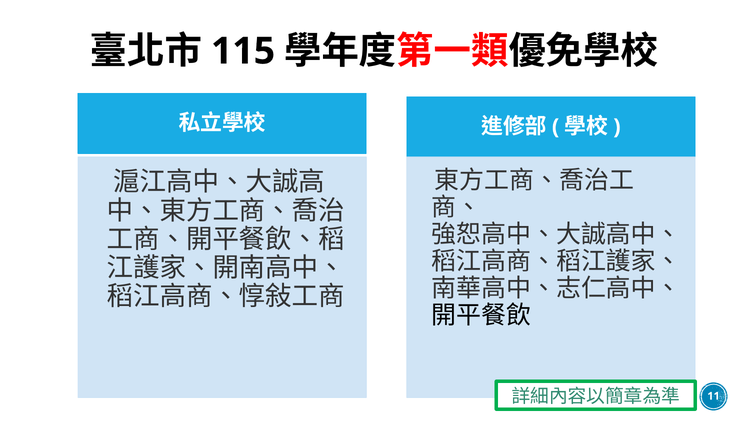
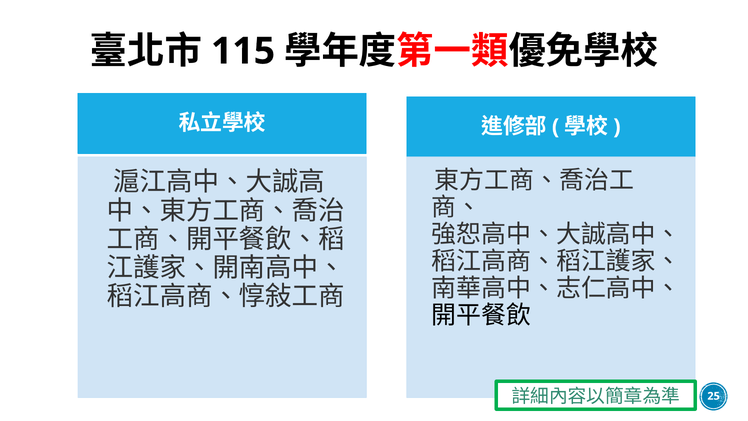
11: 11 -> 25
